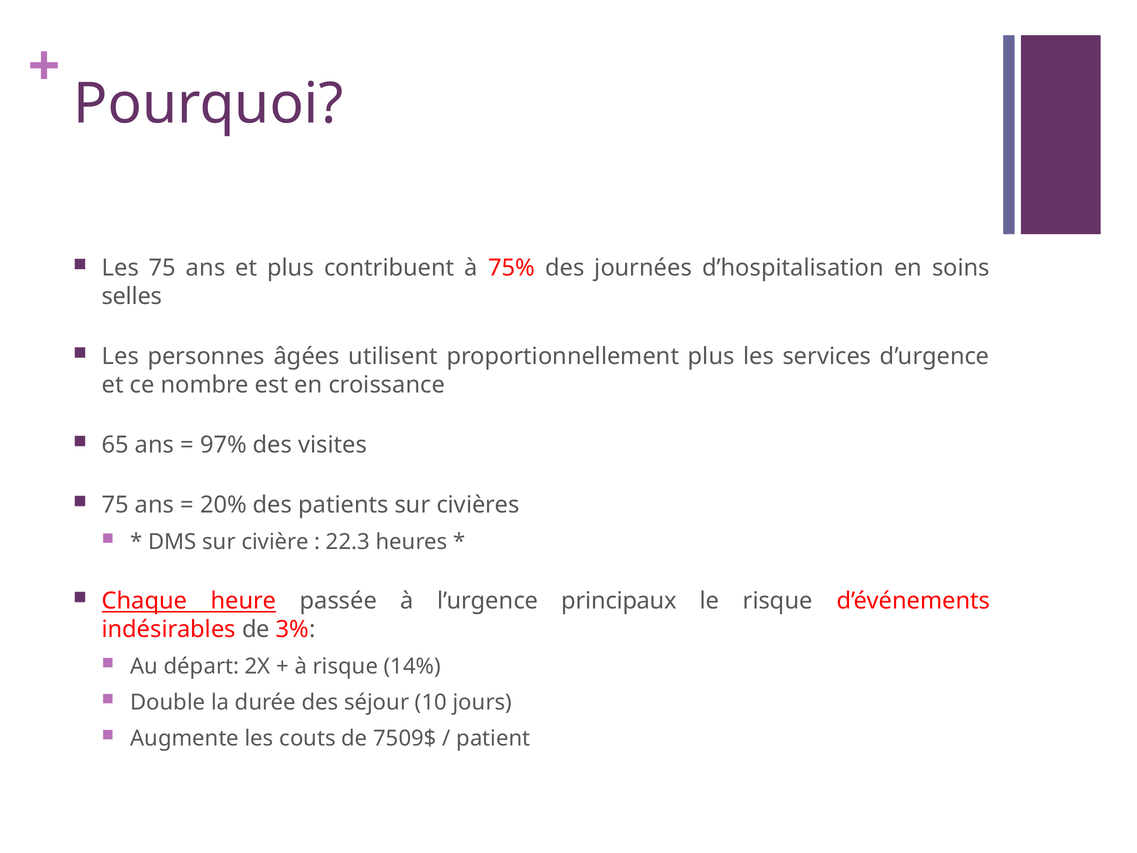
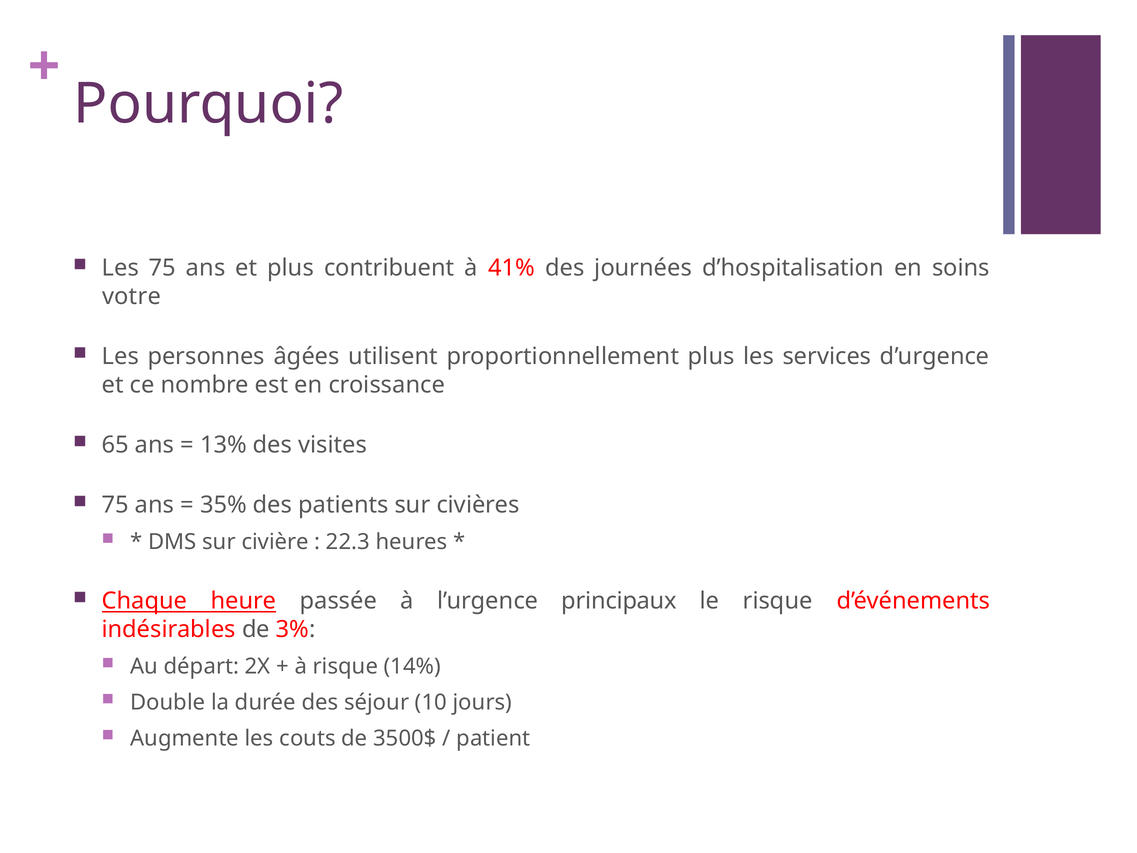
75%: 75% -> 41%
selles: selles -> votre
97%: 97% -> 13%
20%: 20% -> 35%
7509$: 7509$ -> 3500$
